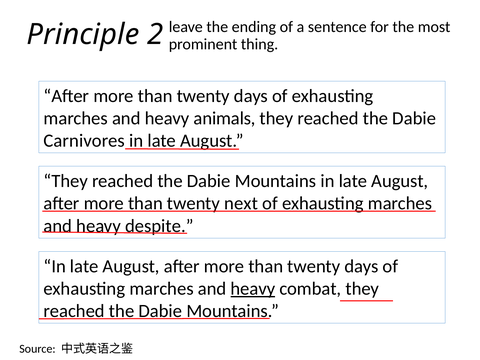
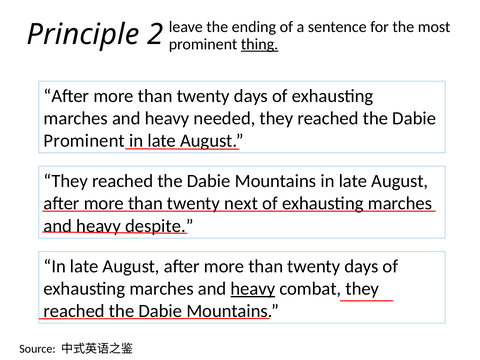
thing underline: none -> present
animals: animals -> needed
Carnivores at (84, 141): Carnivores -> Prominent
